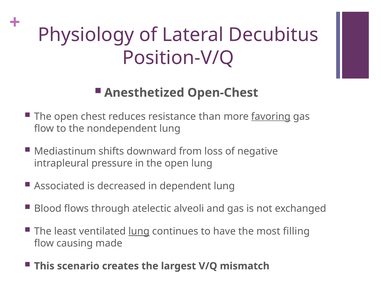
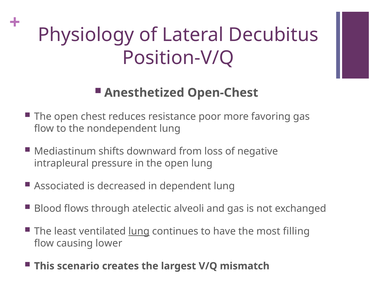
than: than -> poor
favoring underline: present -> none
made: made -> lower
